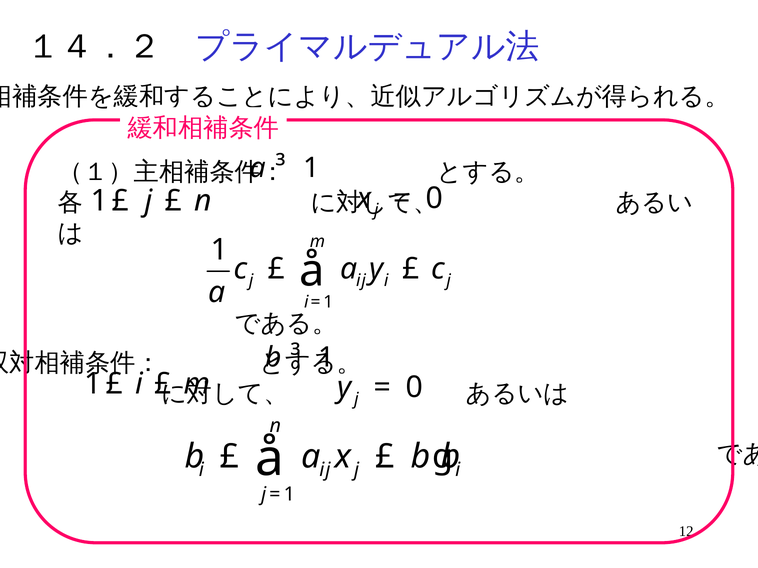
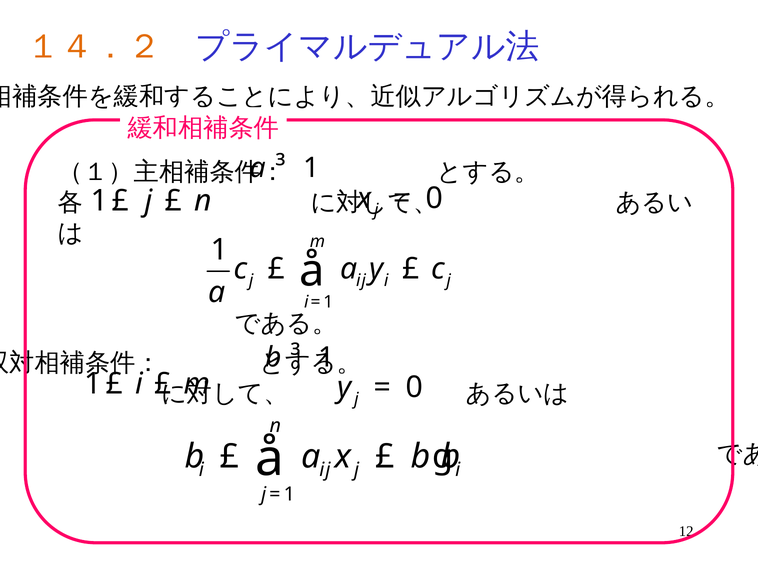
１４．２ colour: black -> orange
